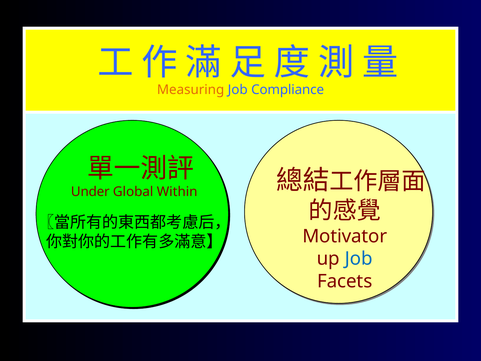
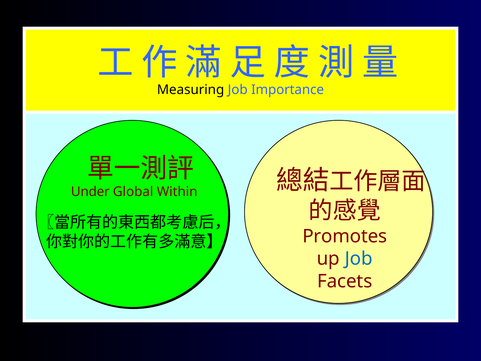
Measuring colour: orange -> black
Compliance: Compliance -> Importance
Motivator: Motivator -> Promotes
